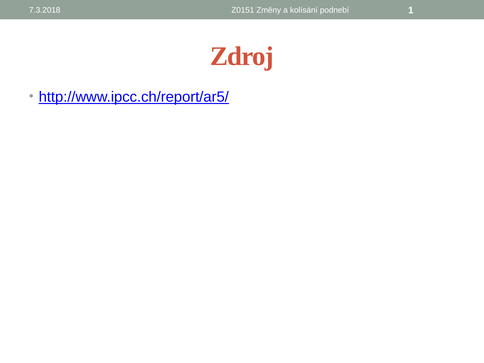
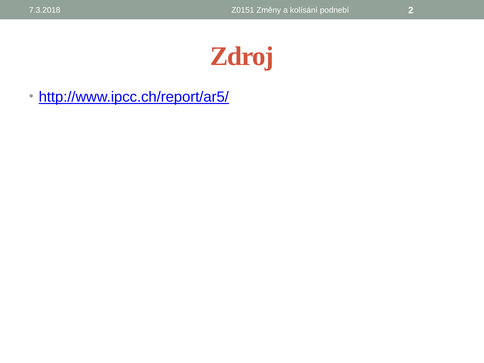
1: 1 -> 2
